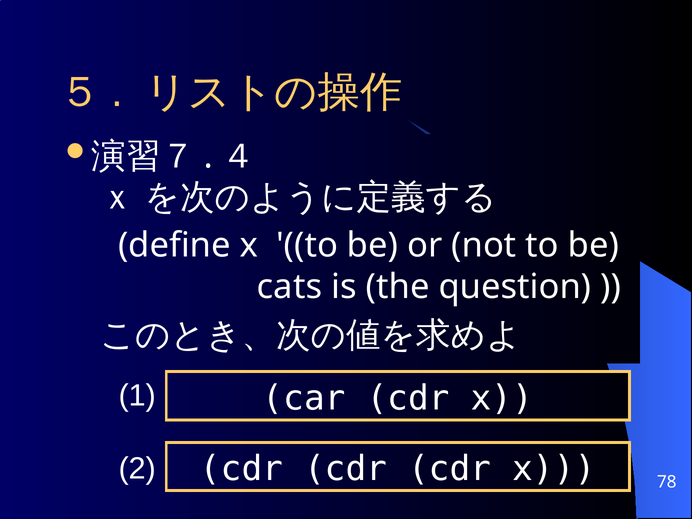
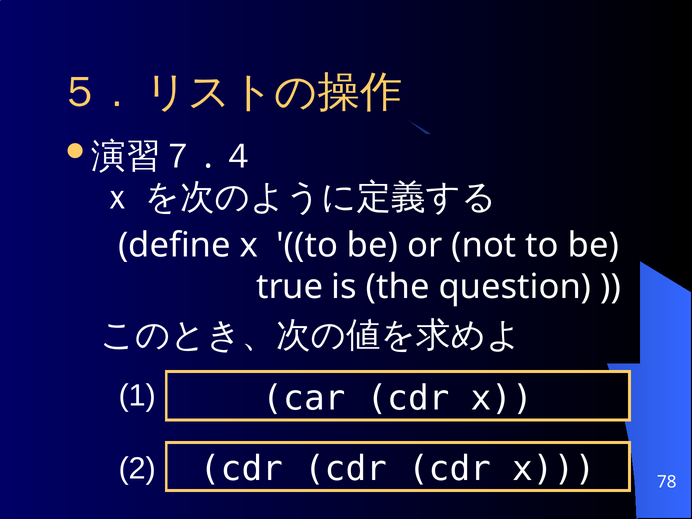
cats: cats -> true
